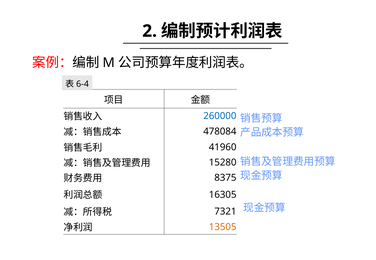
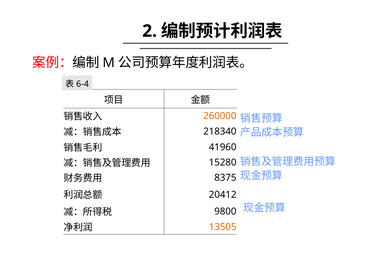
260000 colour: blue -> orange
478084: 478084 -> 218340
16305: 16305 -> 20412
7321: 7321 -> 9800
